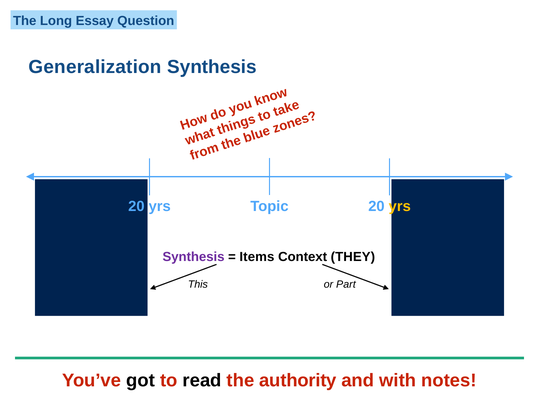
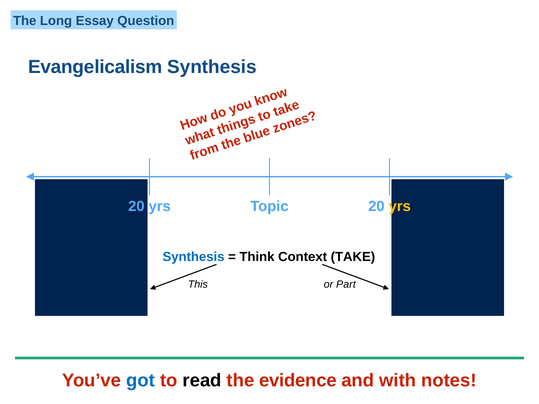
Generalization: Generalization -> Evangelicalism
Synthesis at (194, 257) colour: purple -> blue
Items: Items -> Think
THEY: THEY -> TAKE
got colour: black -> blue
authority: authority -> evidence
